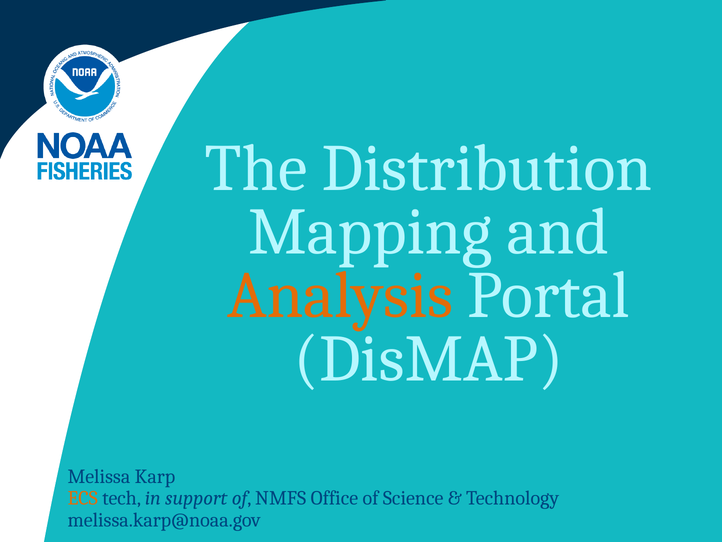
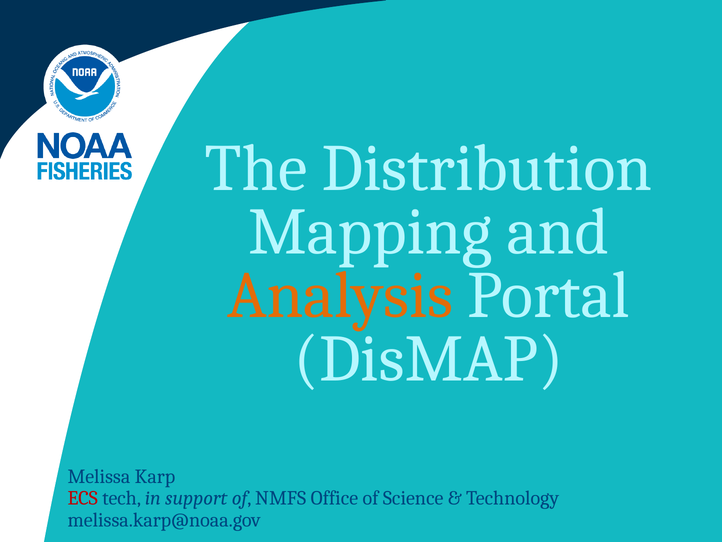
ECS colour: orange -> red
